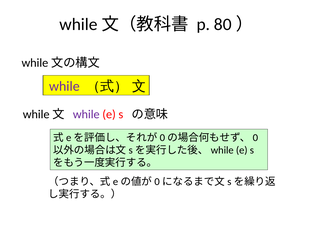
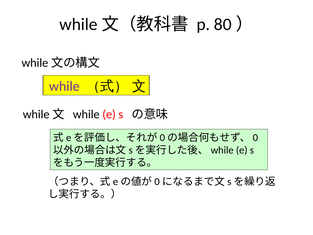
while at (86, 114) colour: purple -> black
